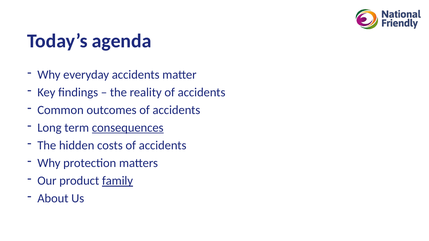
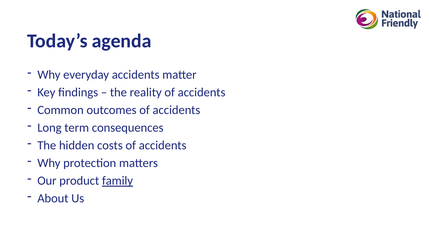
consequences underline: present -> none
